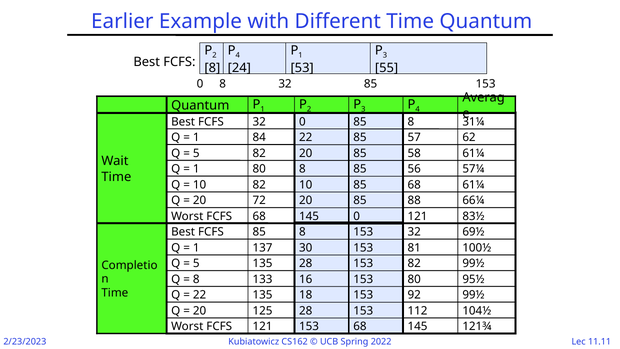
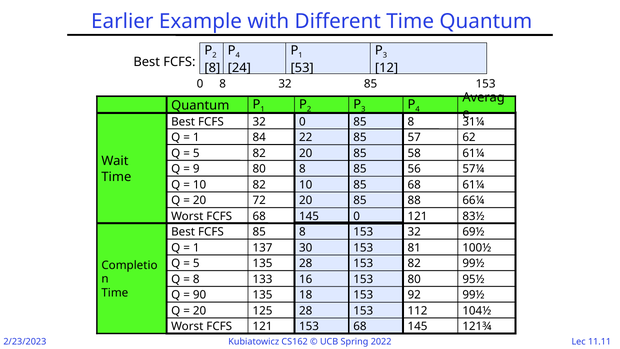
55: 55 -> 12
1 at (196, 169): 1 -> 9
22 at (200, 295): 22 -> 90
